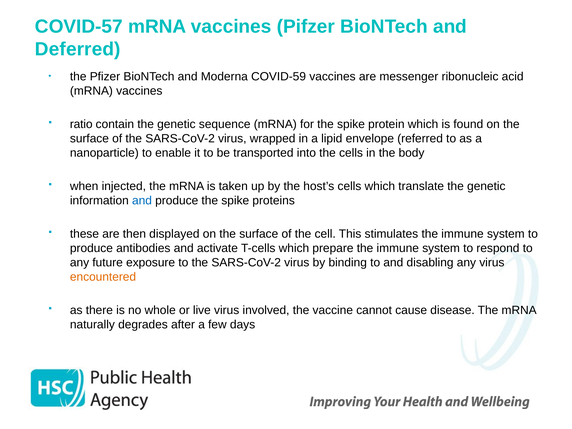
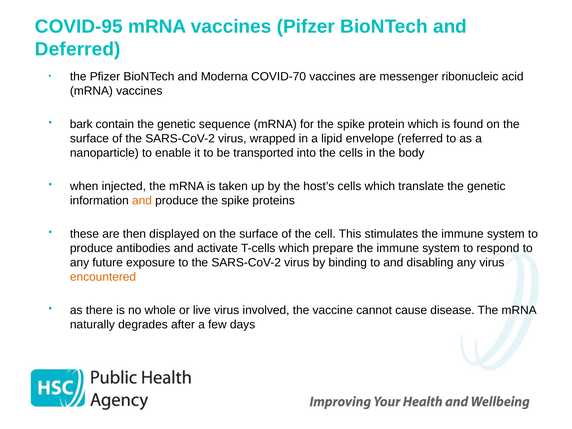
COVID-57: COVID-57 -> COVID-95
COVID-59: COVID-59 -> COVID-70
ratio: ratio -> bark
and at (142, 201) colour: blue -> orange
